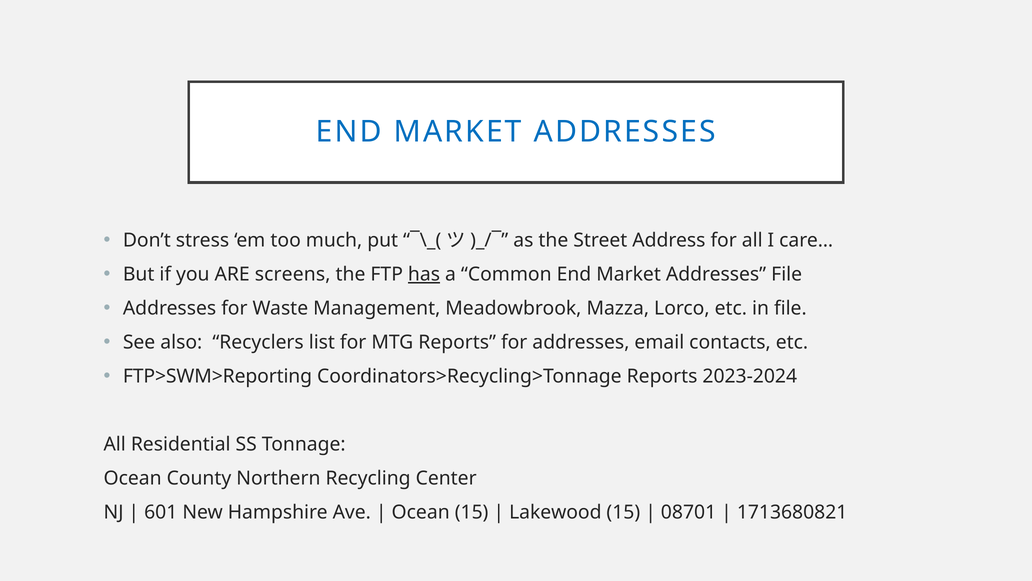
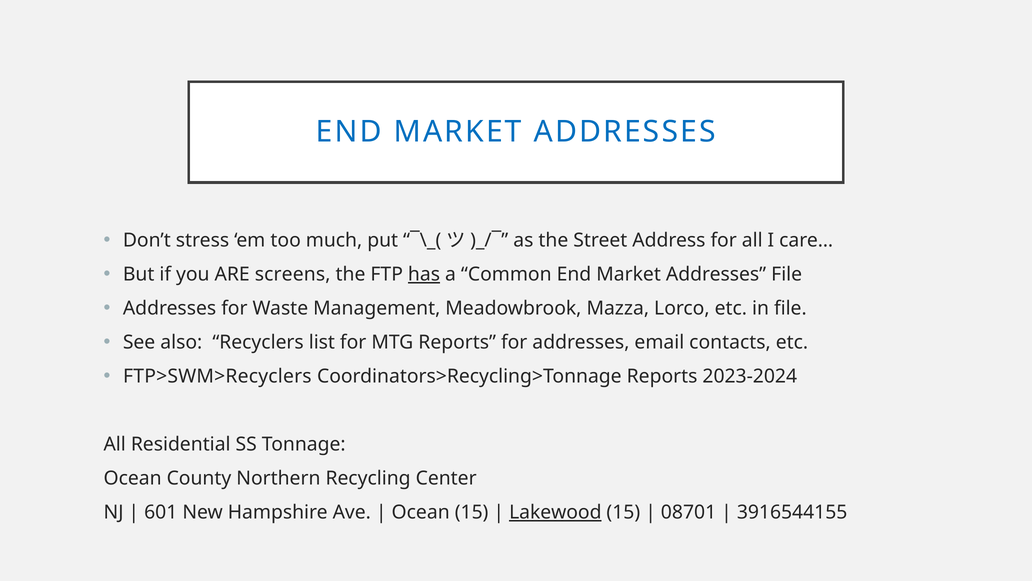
FTP>SWM>Reporting: FTP>SWM>Reporting -> FTP>SWM>Recyclers
Lakewood underline: none -> present
1713680821: 1713680821 -> 3916544155
